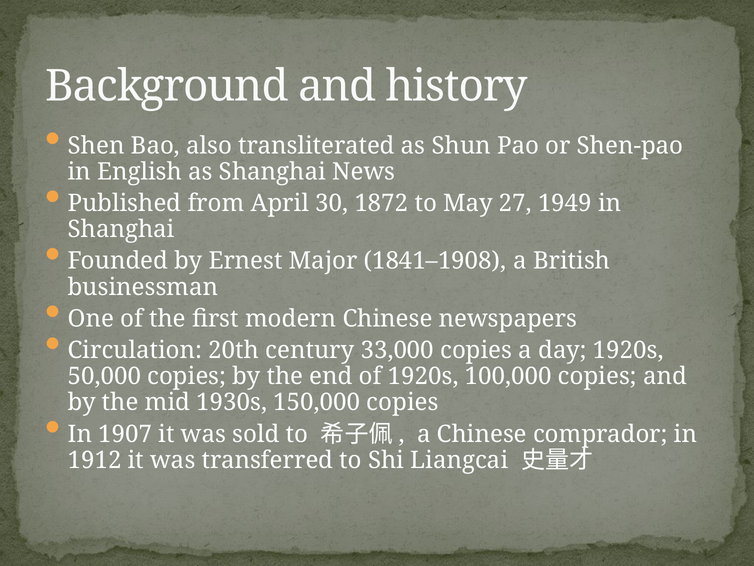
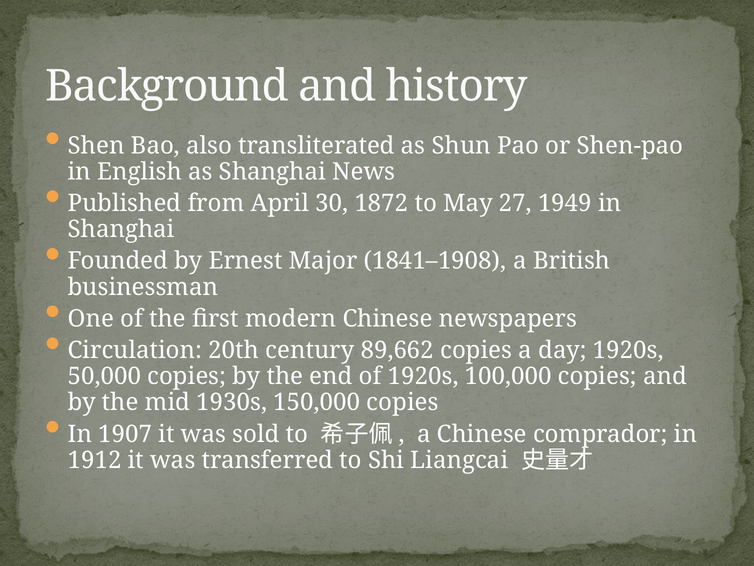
33,000: 33,000 -> 89,662
